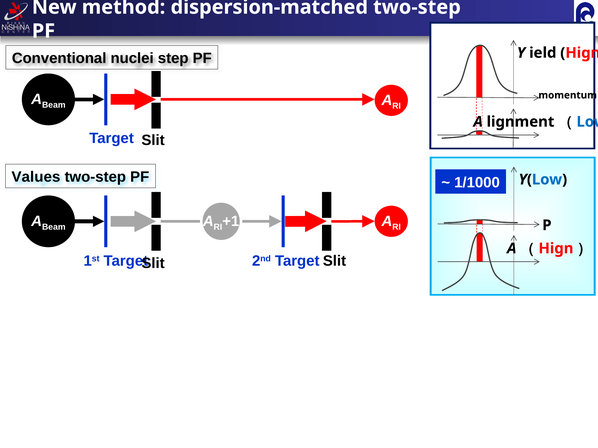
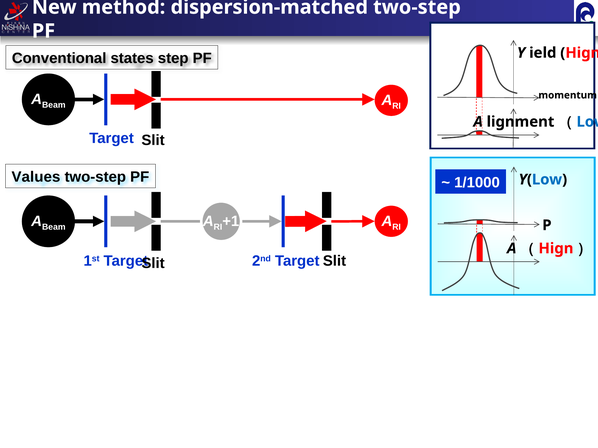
nuclei: nuclei -> states
